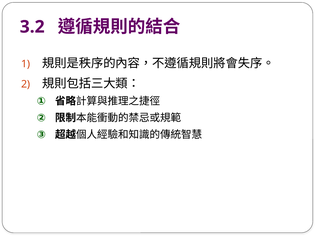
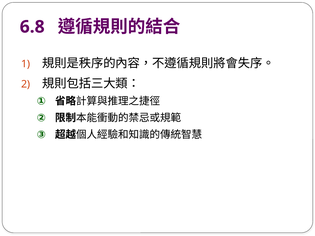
3.2: 3.2 -> 6.8
